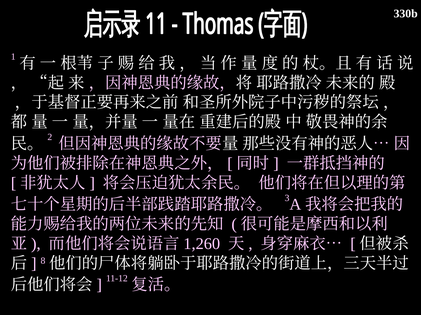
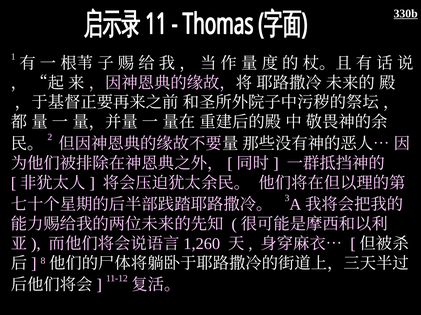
330b underline: none -> present
